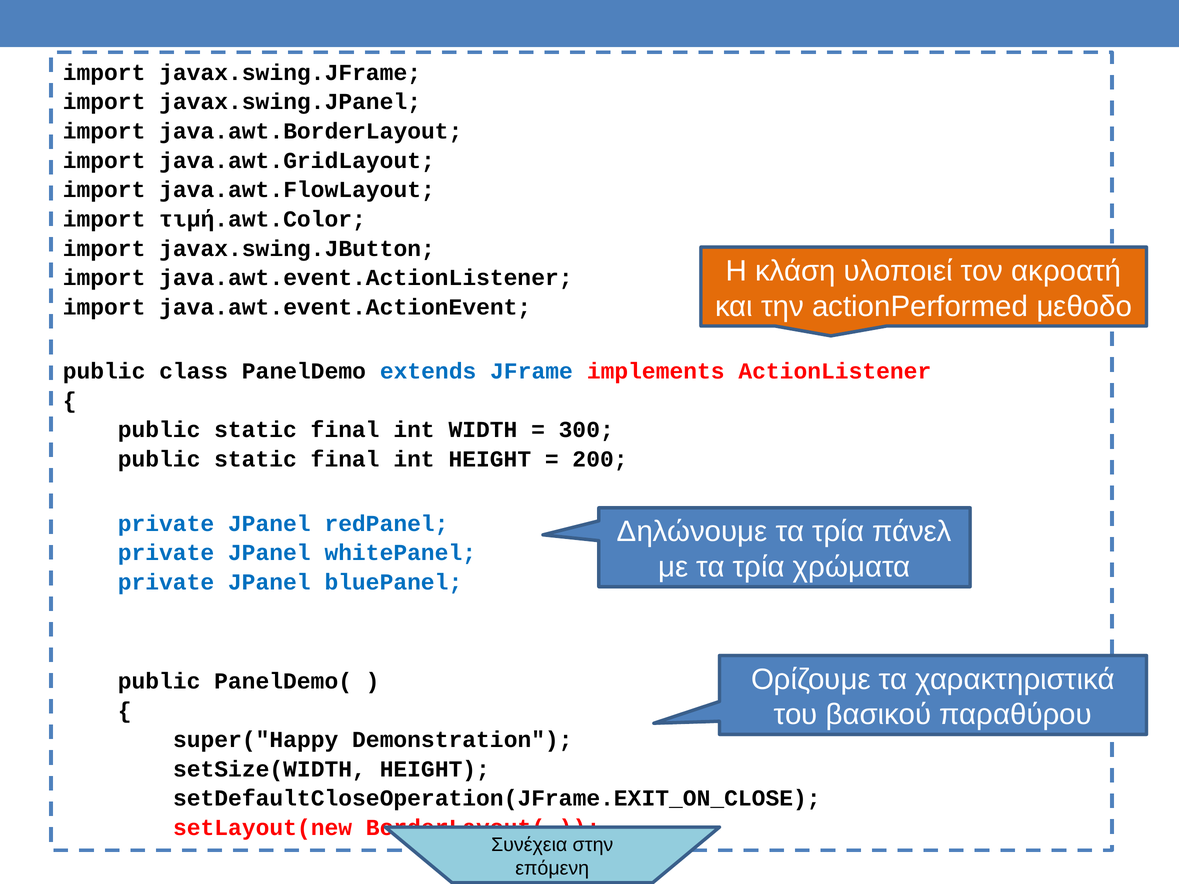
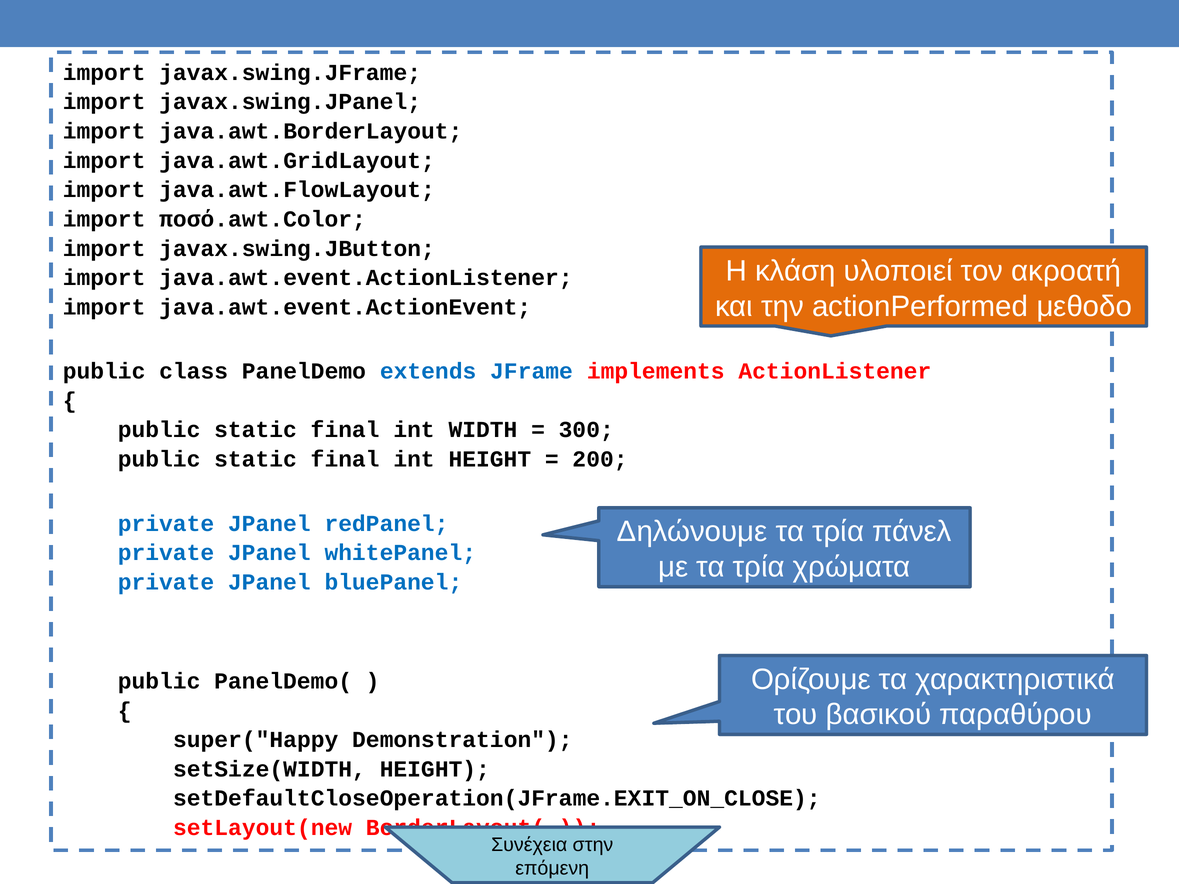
τιμή.awt.Color: τιμή.awt.Color -> ποσό.awt.Color
